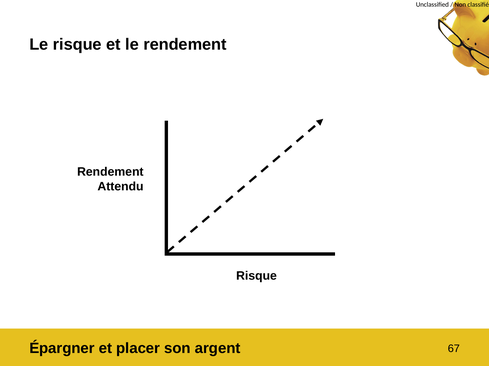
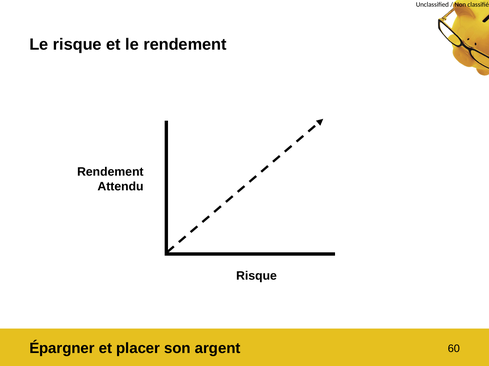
67: 67 -> 60
